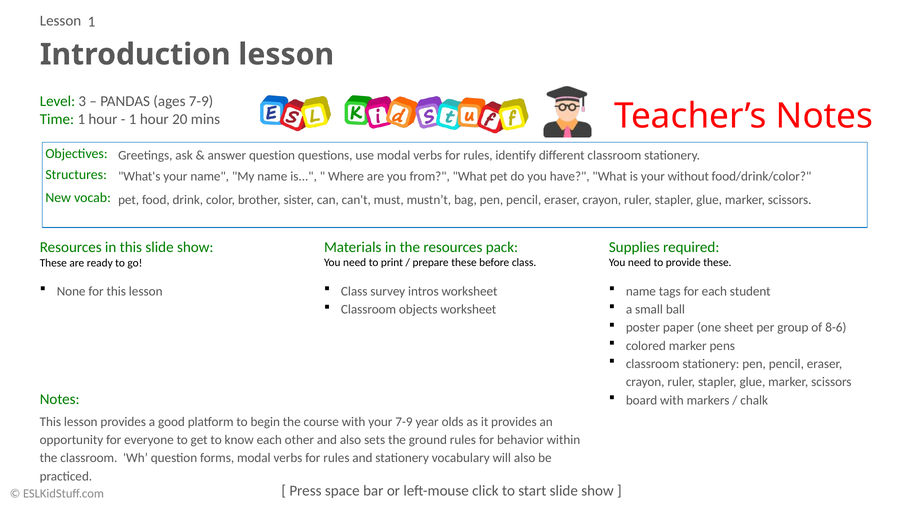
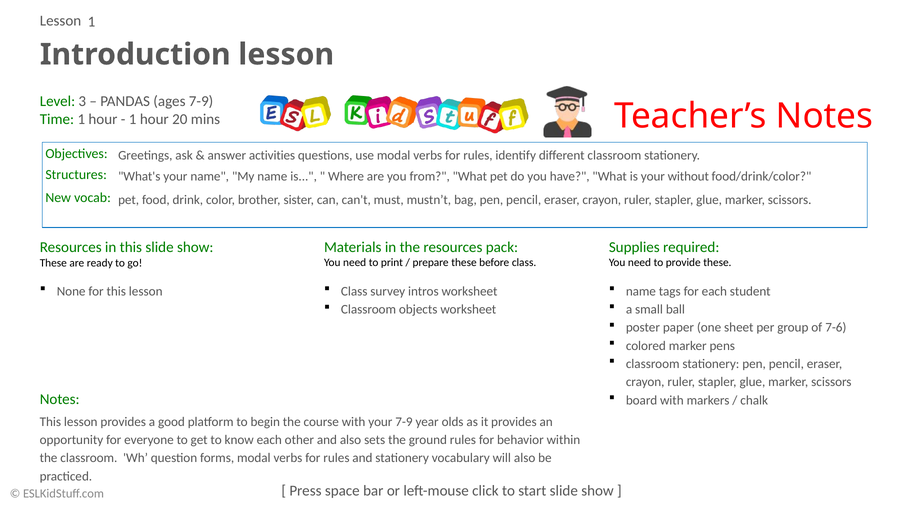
answer question: question -> activities
8-6: 8-6 -> 7-6
